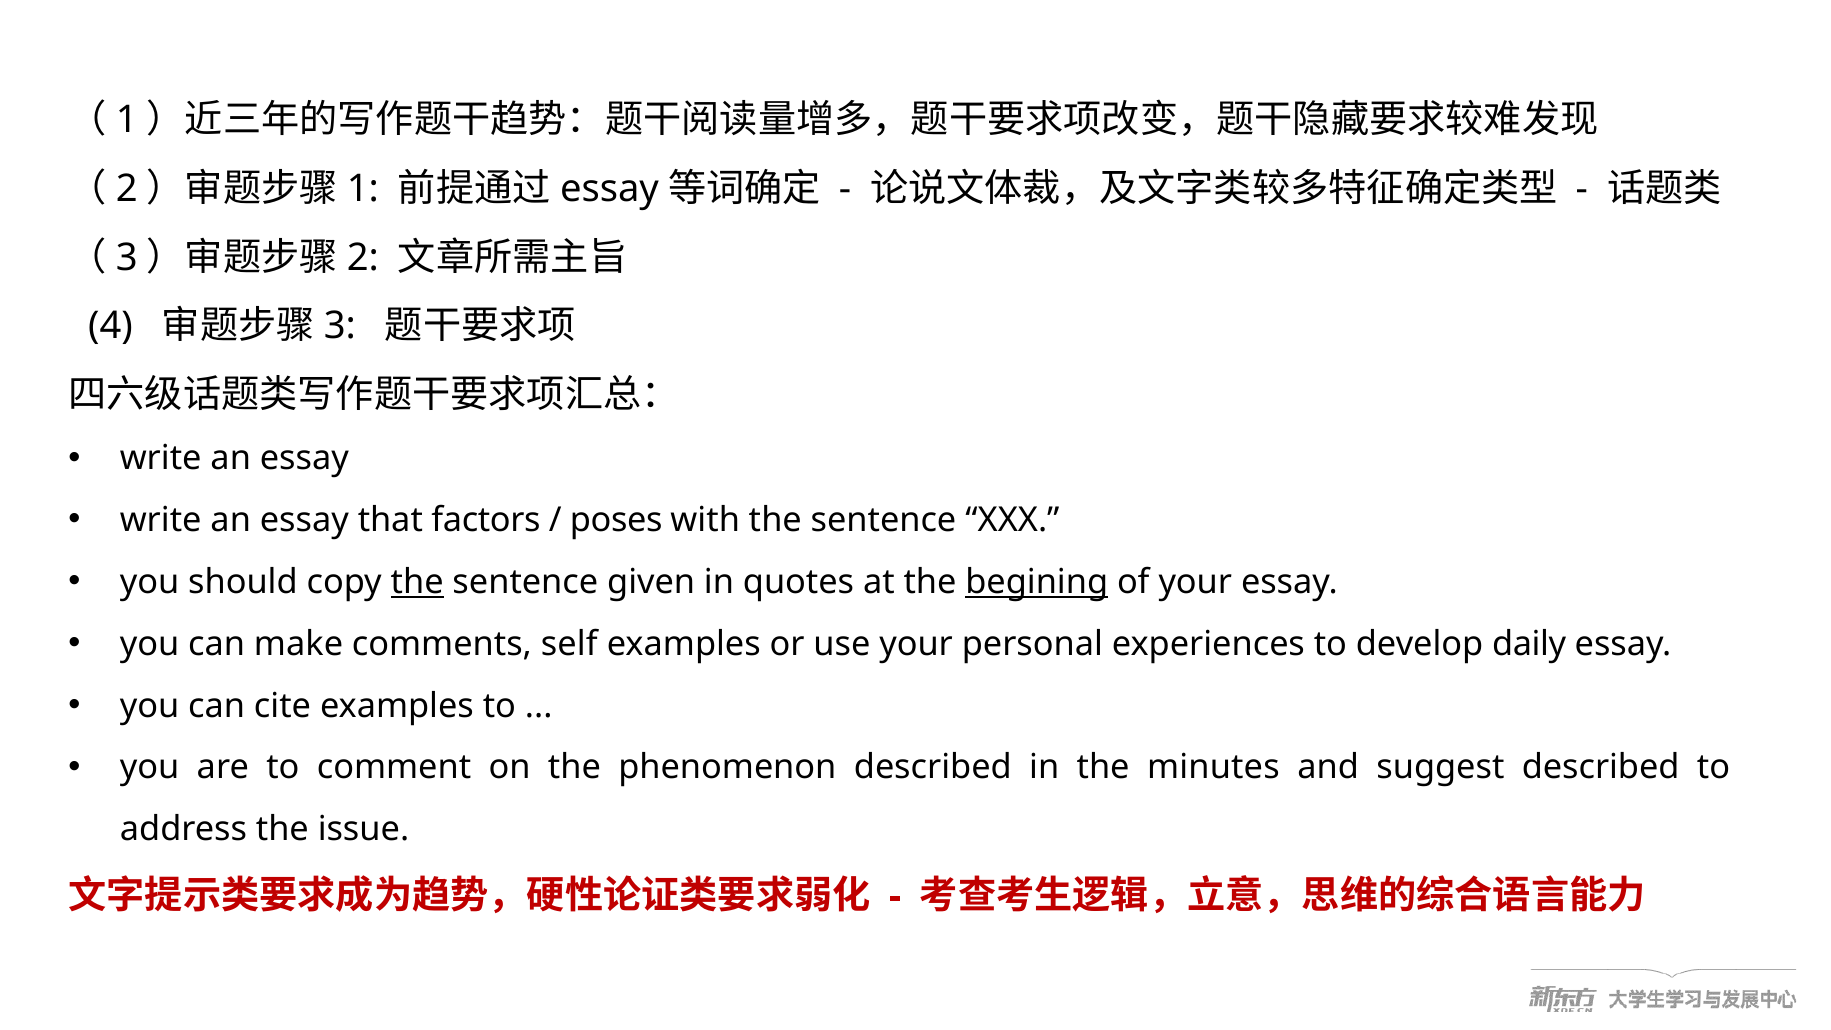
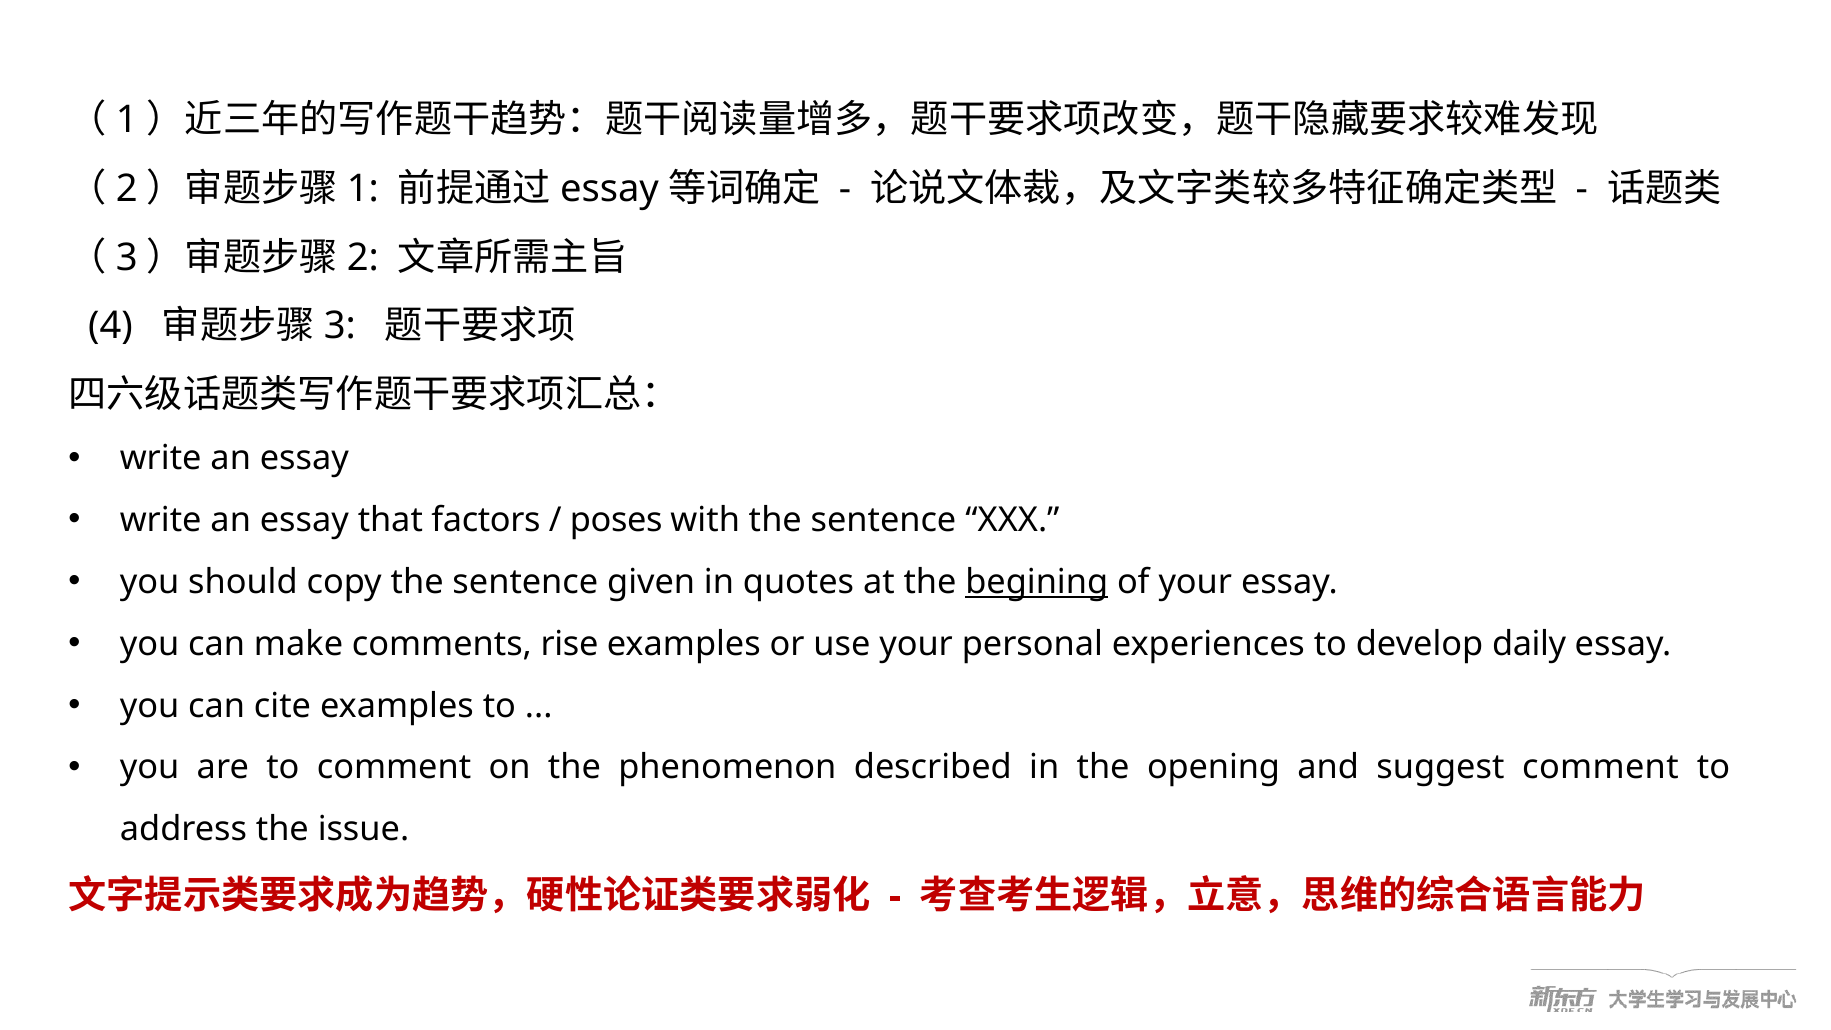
the at (417, 582) underline: present -> none
self: self -> rise
minutes: minutes -> opening
suggest described: described -> comment
